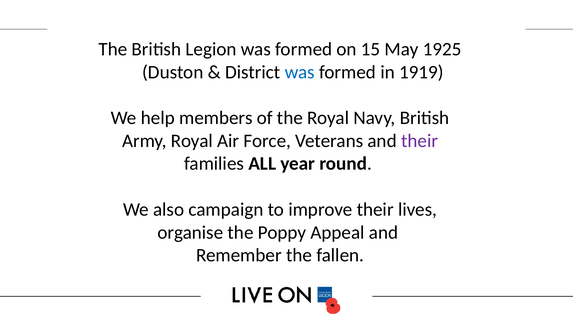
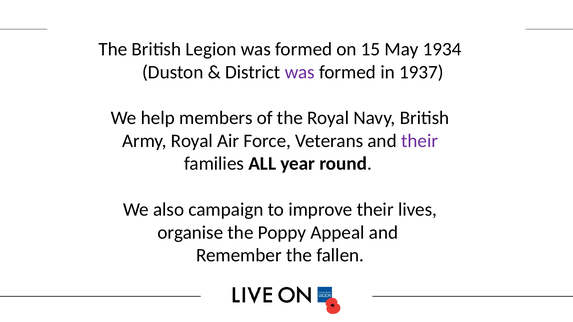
1925: 1925 -> 1934
was at (300, 72) colour: blue -> purple
1919: 1919 -> 1937
